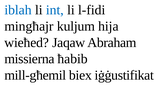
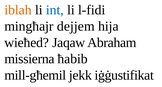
iblah colour: blue -> orange
kuljum: kuljum -> dejjem
biex: biex -> jekk
